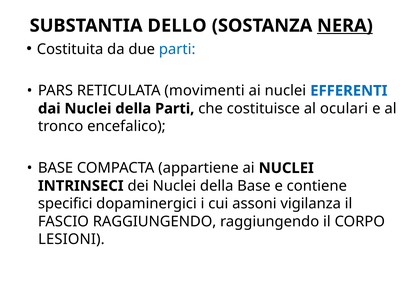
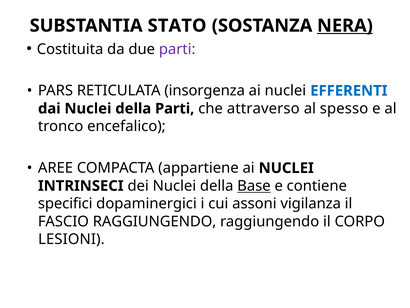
DELLO: DELLO -> STATO
parti at (177, 49) colour: blue -> purple
movimenti: movimenti -> insorgenza
costituisce: costituisce -> attraverso
oculari: oculari -> spesso
BASE at (56, 168): BASE -> AREE
Base at (254, 186) underline: none -> present
